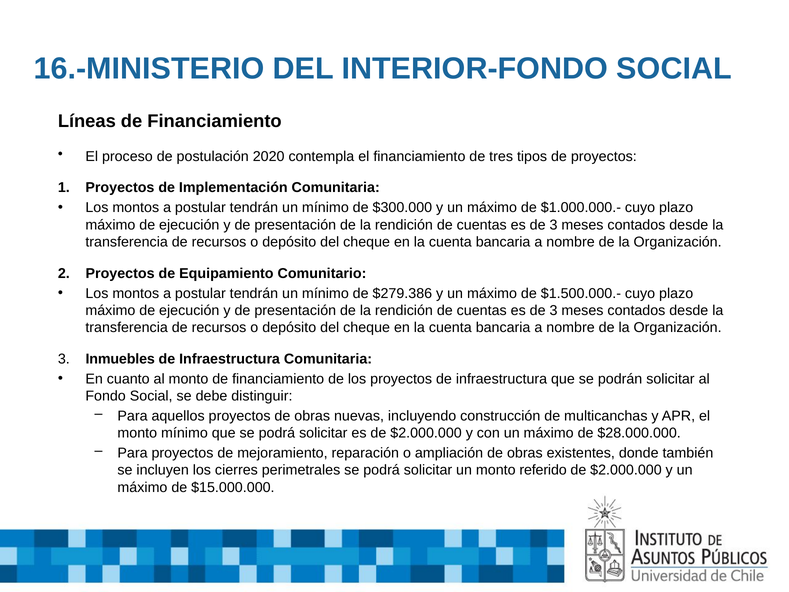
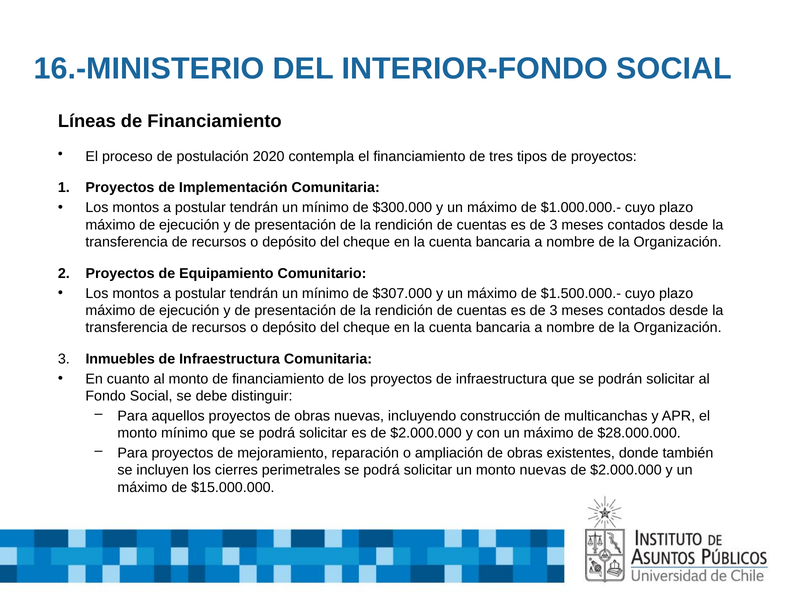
$279.386: $279.386 -> $307.000
monto referido: referido -> nuevas
